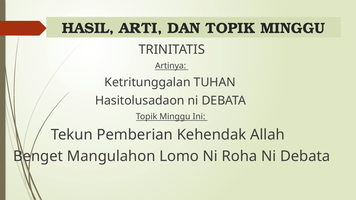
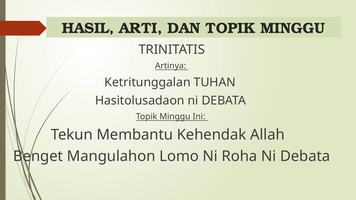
Pemberian: Pemberian -> Membantu
